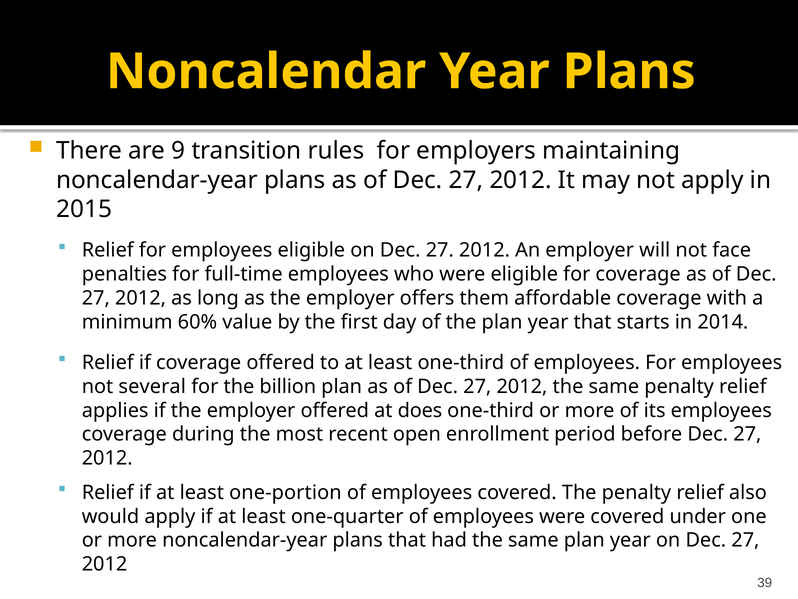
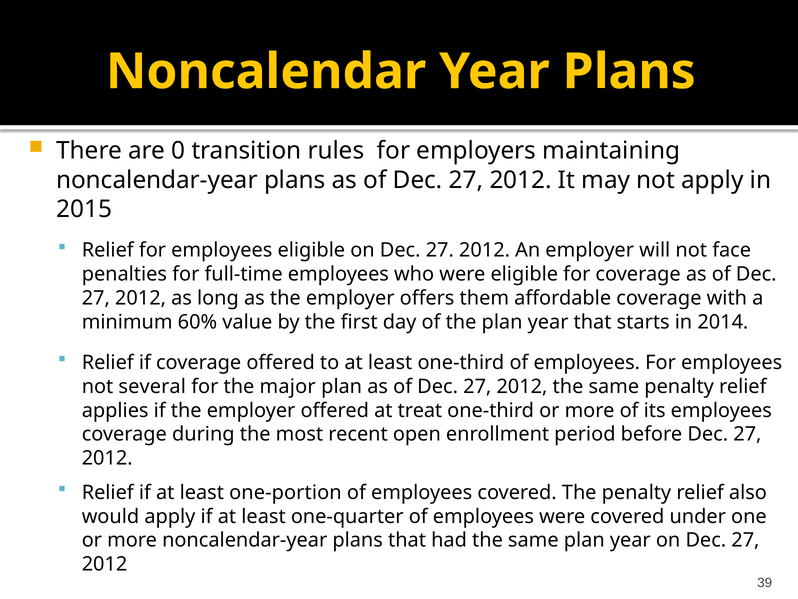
9: 9 -> 0
billion: billion -> major
does: does -> treat
